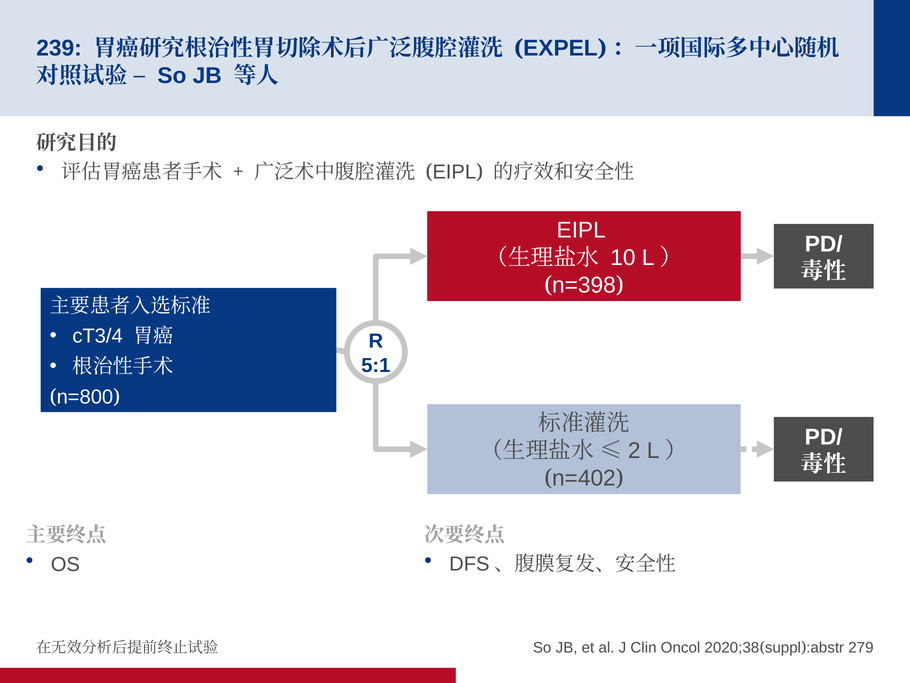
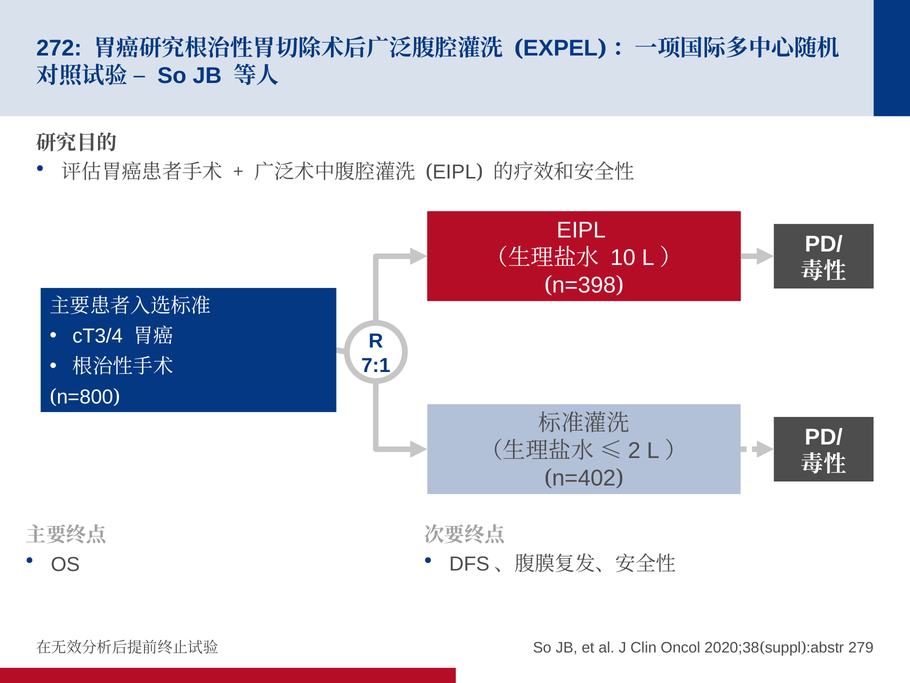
239: 239 -> 272
5:1: 5:1 -> 7:1
